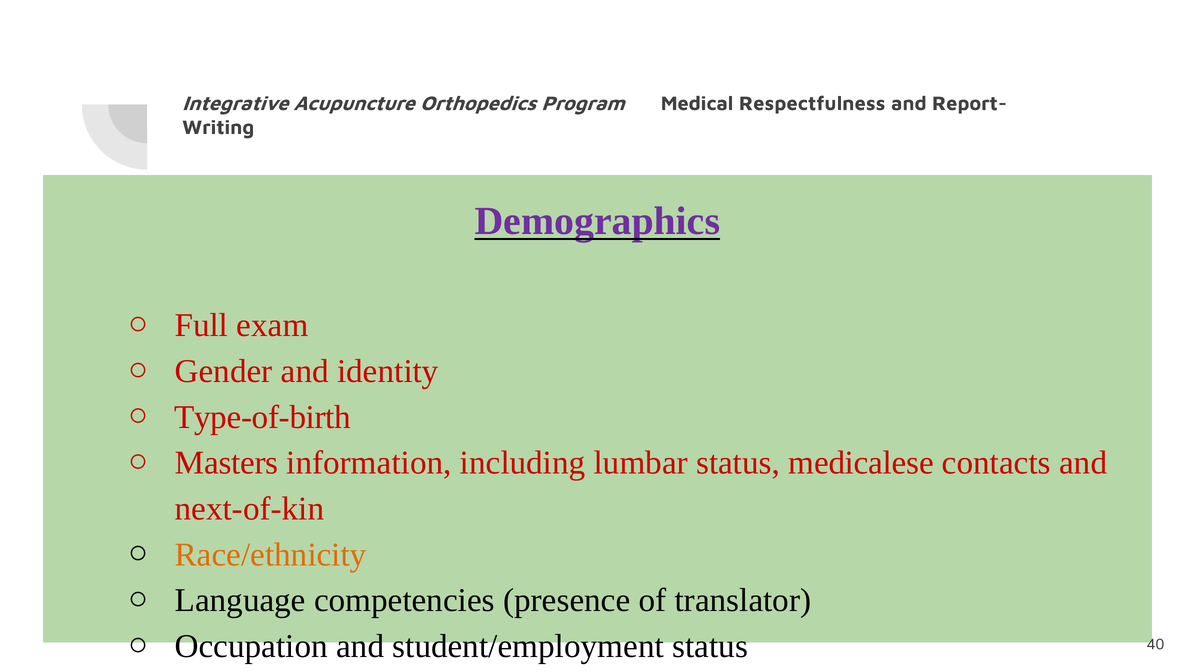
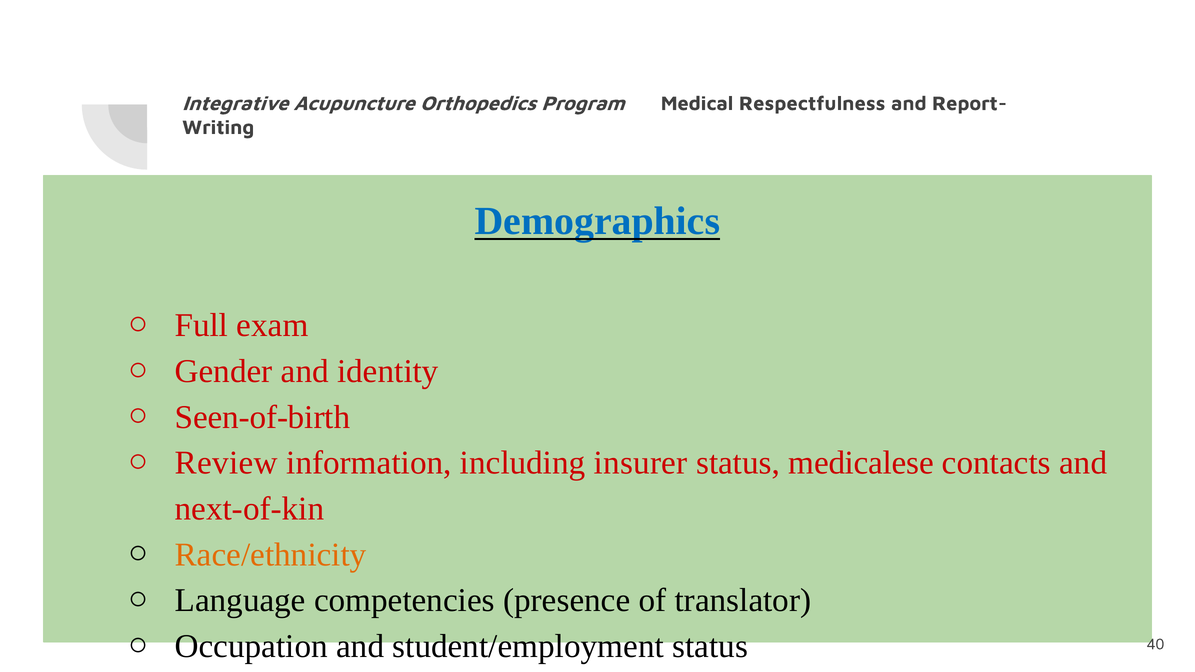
Demographics colour: purple -> blue
Type-of-birth: Type-of-birth -> Seen-of-birth
Masters: Masters -> Review
lumbar: lumbar -> insurer
